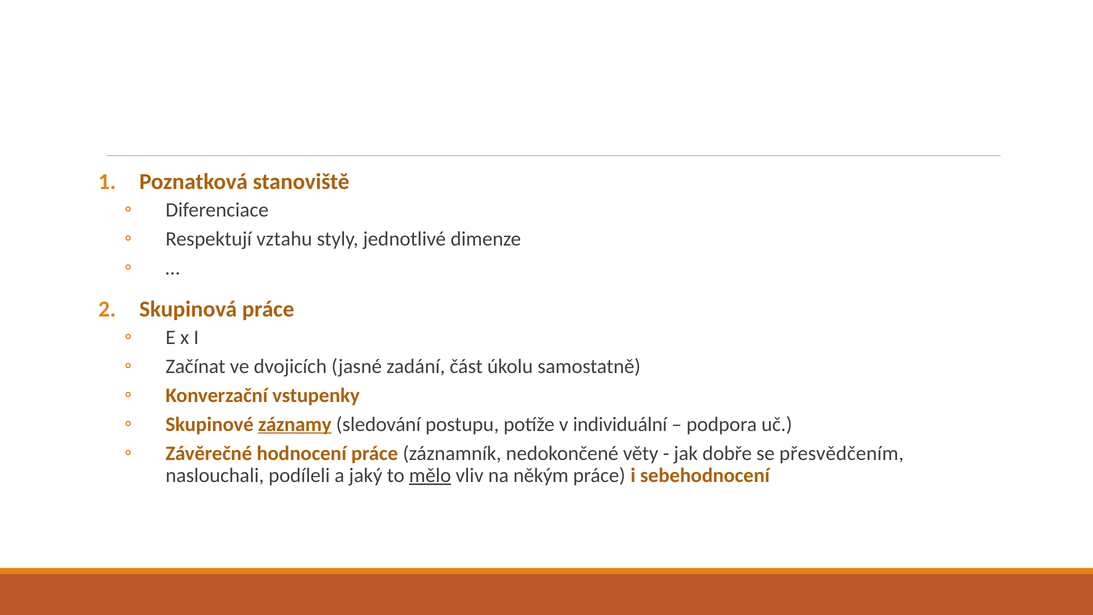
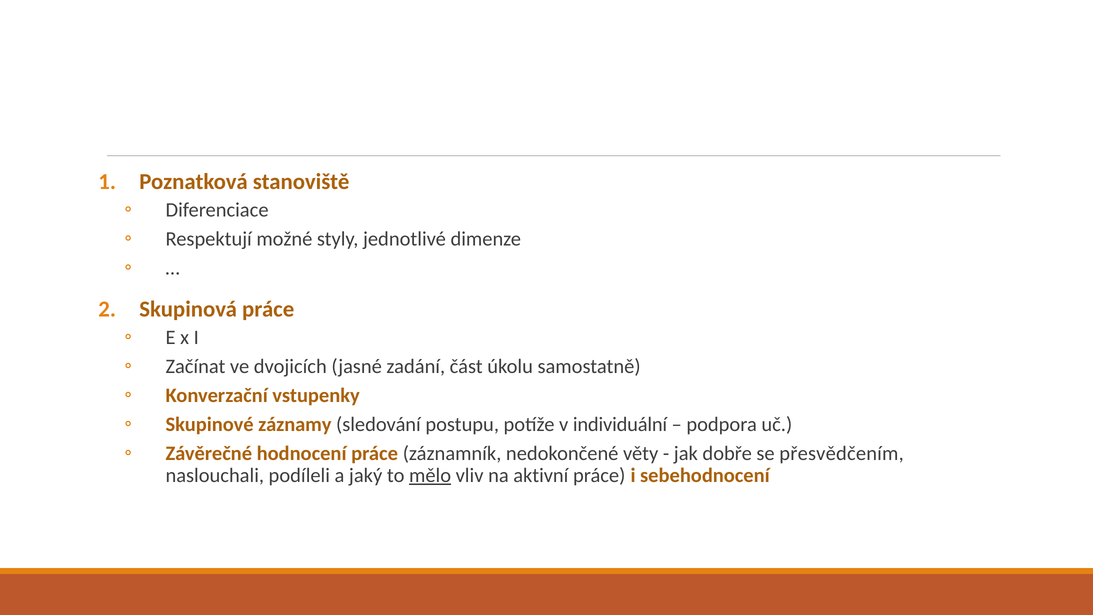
vztahu: vztahu -> možné
záznamy underline: present -> none
někým: někým -> aktivní
